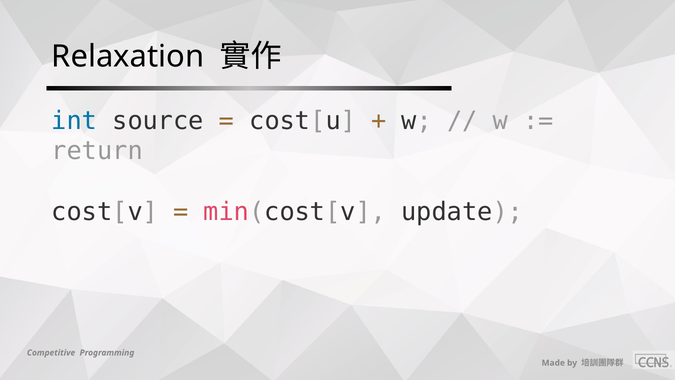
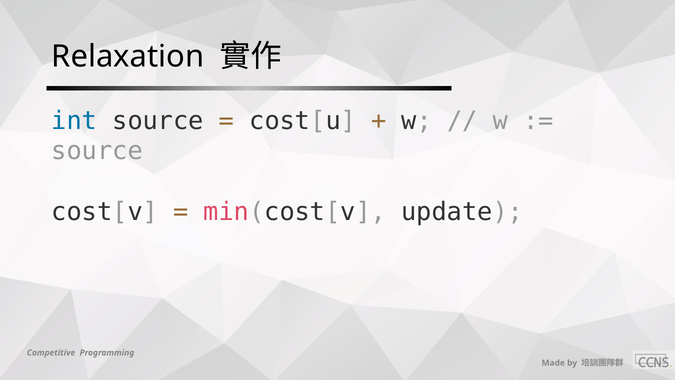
return at (97, 151): return -> source
